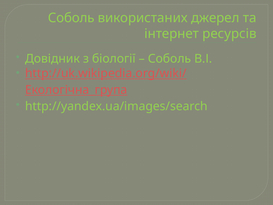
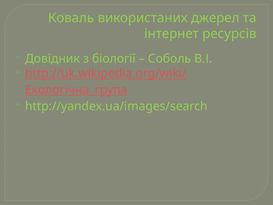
Соболь at (71, 18): Соболь -> Коваль
